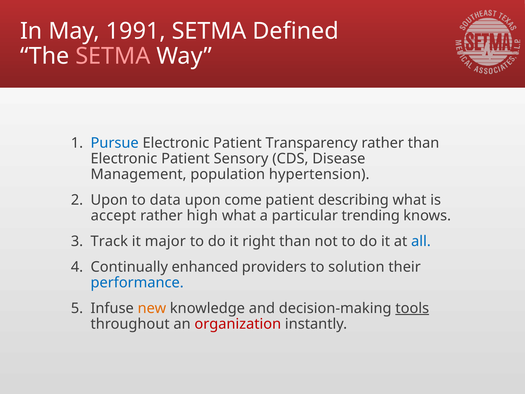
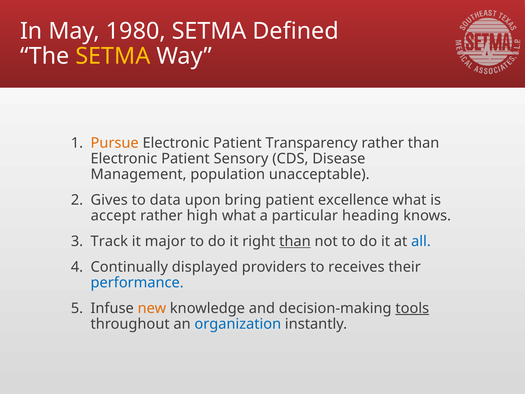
1991: 1991 -> 1980
SETMA at (113, 56) colour: pink -> yellow
Pursue colour: blue -> orange
hypertension: hypertension -> unacceptable
Upon at (109, 200): Upon -> Gives
come: come -> bring
describing: describing -> excellence
trending: trending -> heading
than at (295, 241) underline: none -> present
enhanced: enhanced -> displayed
solution: solution -> receives
organization colour: red -> blue
